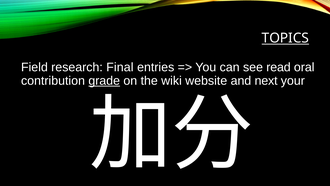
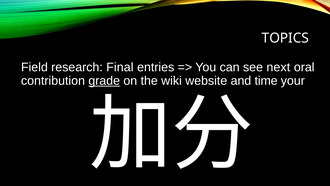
TOPICS underline: present -> none
read: read -> next
next: next -> time
